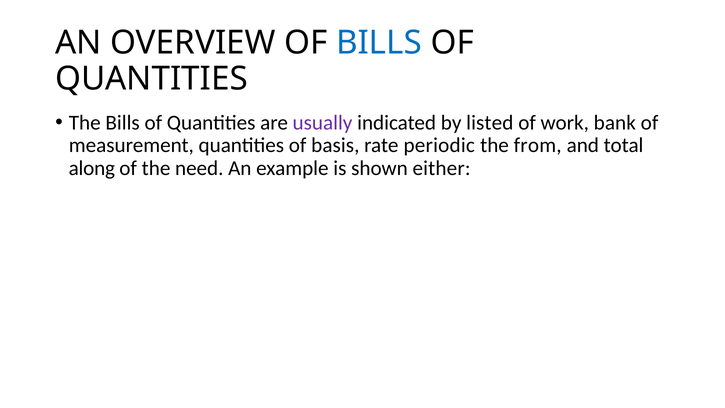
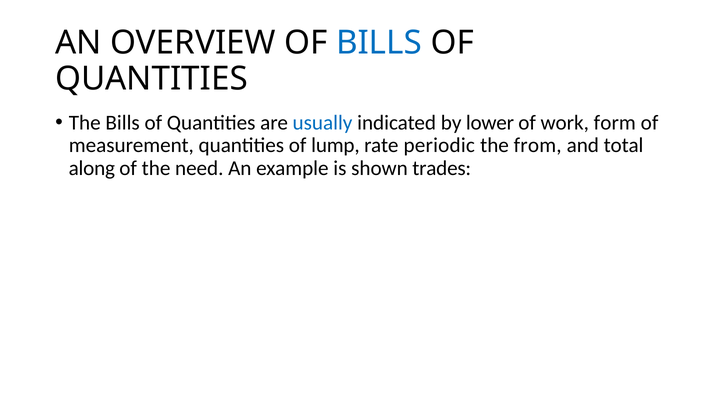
usually colour: purple -> blue
listed: listed -> lower
bank: bank -> form
basis: basis -> lump
either: either -> trades
